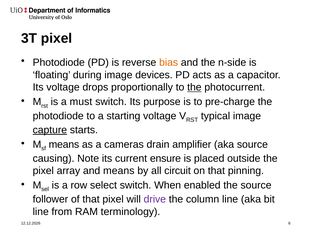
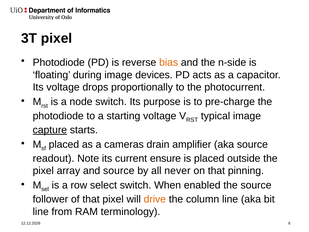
the at (194, 87) underline: present -> none
must: must -> node
means at (64, 144): means -> placed
causing: causing -> readout
and means: means -> source
circuit: circuit -> never
drive colour: purple -> orange
